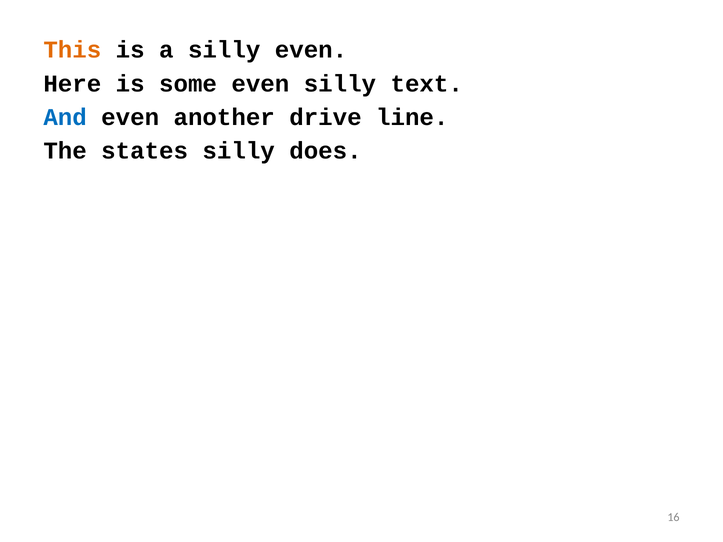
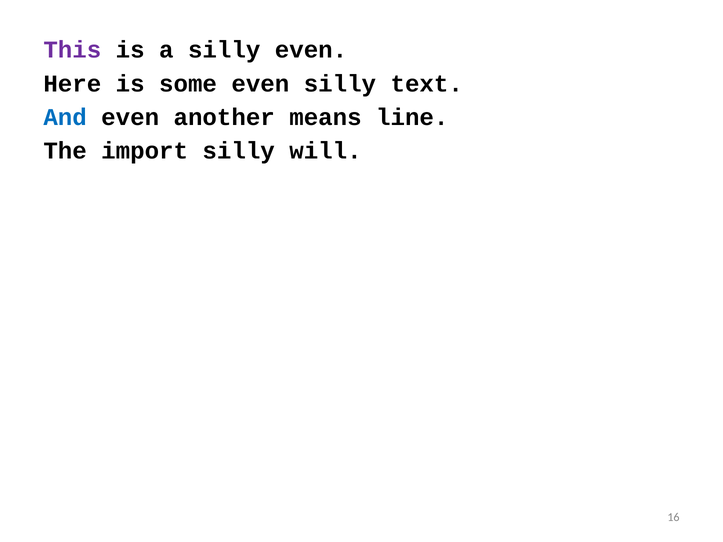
This colour: orange -> purple
drive: drive -> means
states: states -> import
does: does -> will
